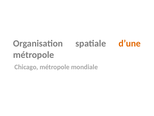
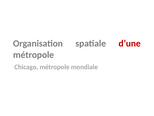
d’une colour: orange -> red
